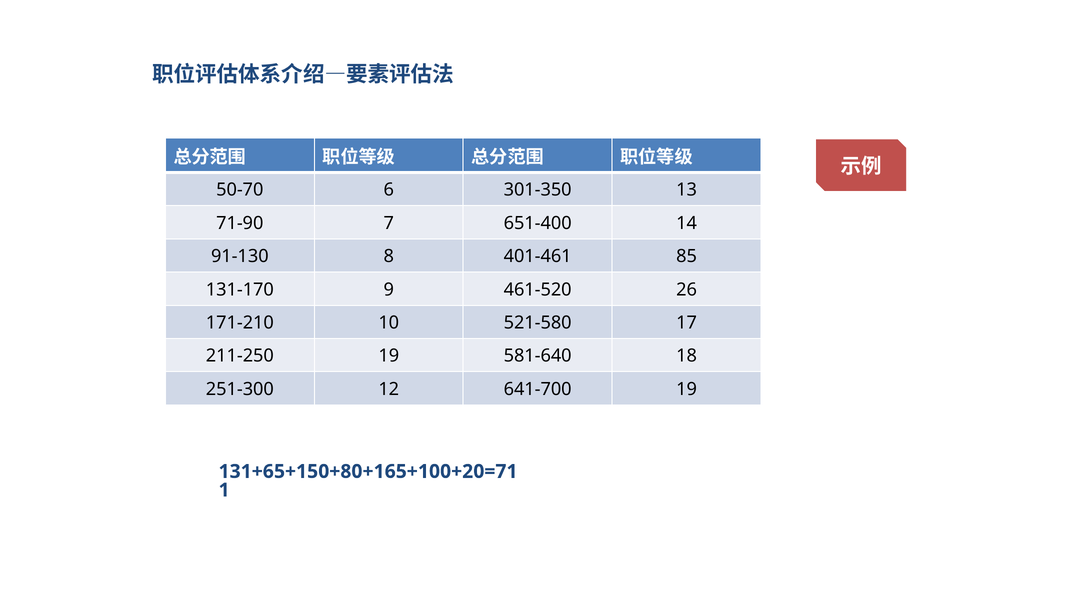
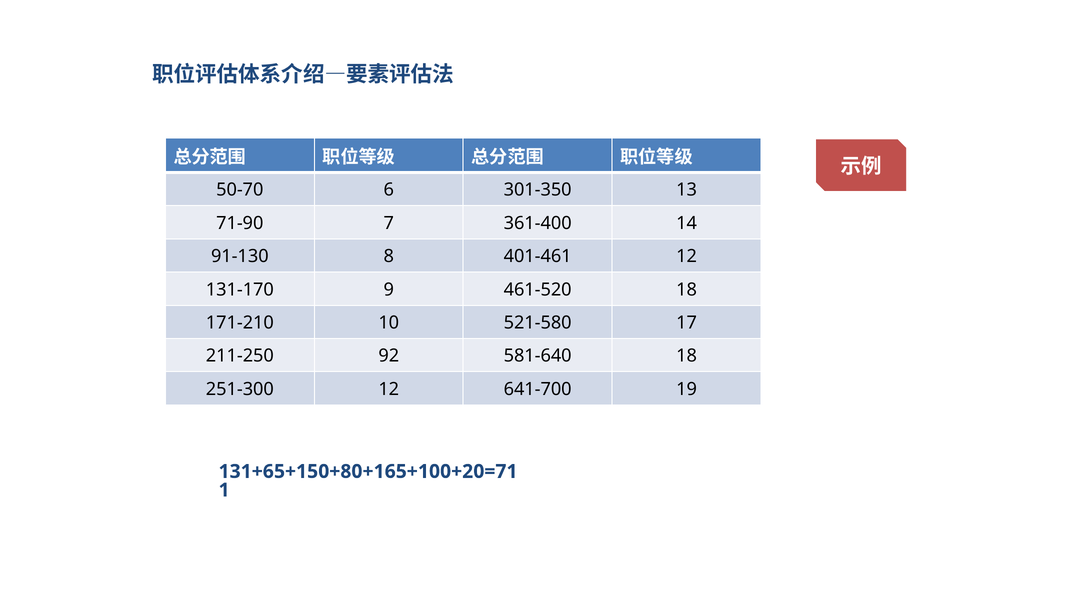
651-400: 651-400 -> 361-400
401-461 85: 85 -> 12
461-520 26: 26 -> 18
211-250 19: 19 -> 92
